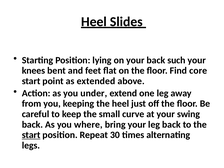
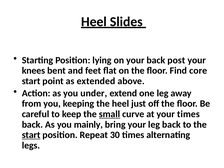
such: such -> post
small underline: none -> present
your swing: swing -> times
where: where -> mainly
